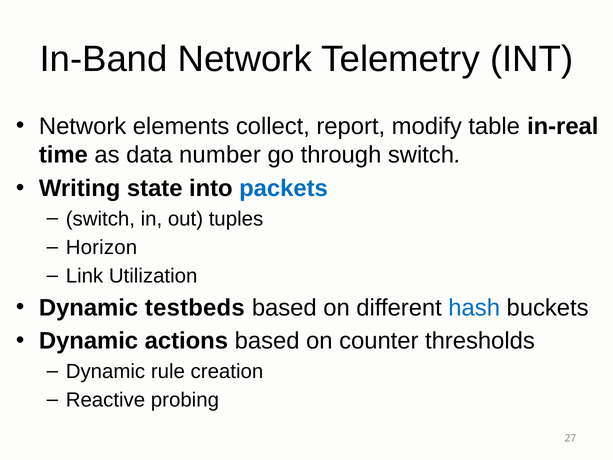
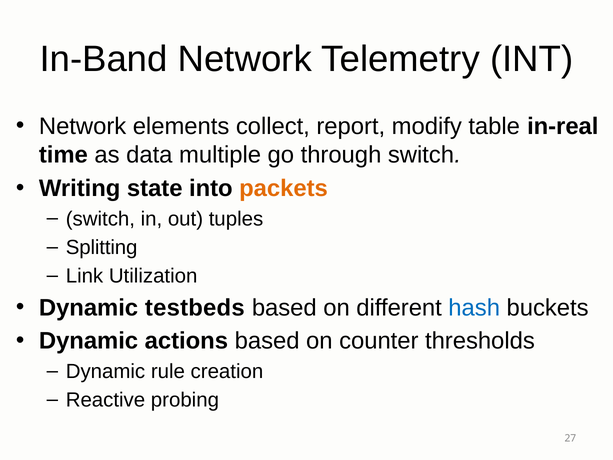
number: number -> multiple
packets colour: blue -> orange
Horizon: Horizon -> Splitting
